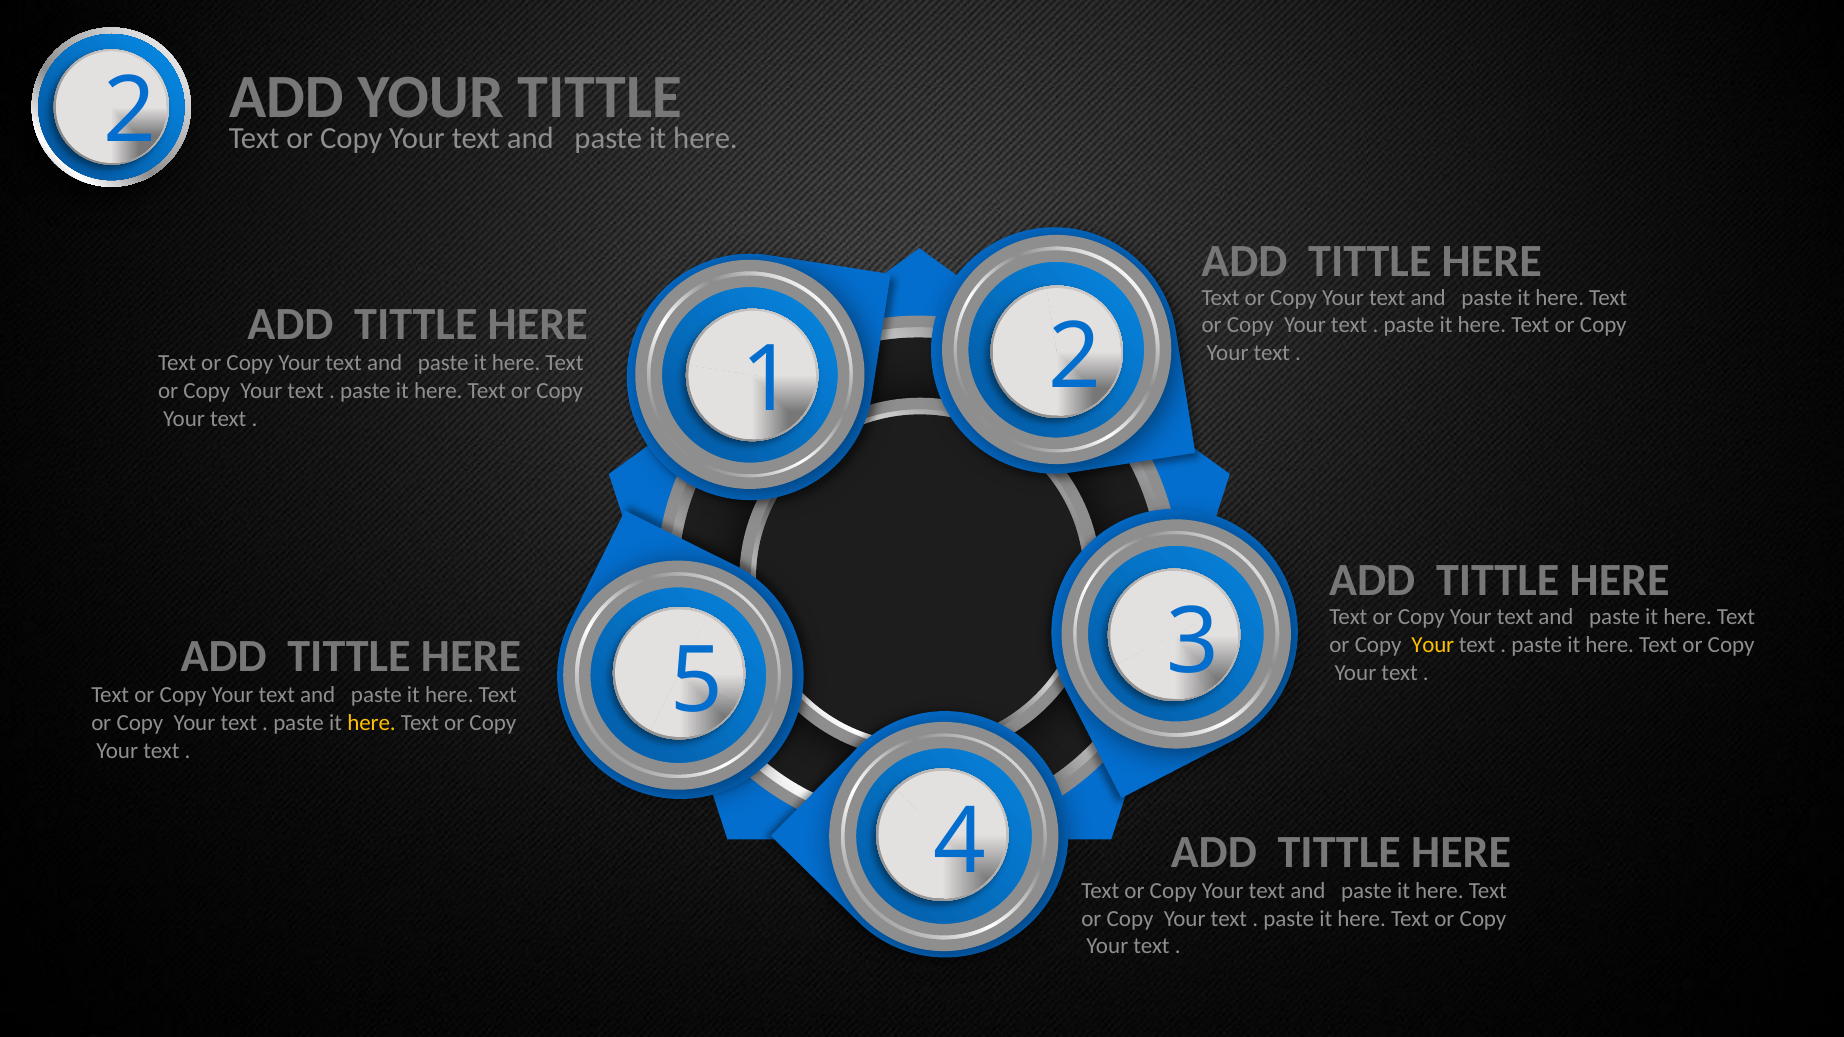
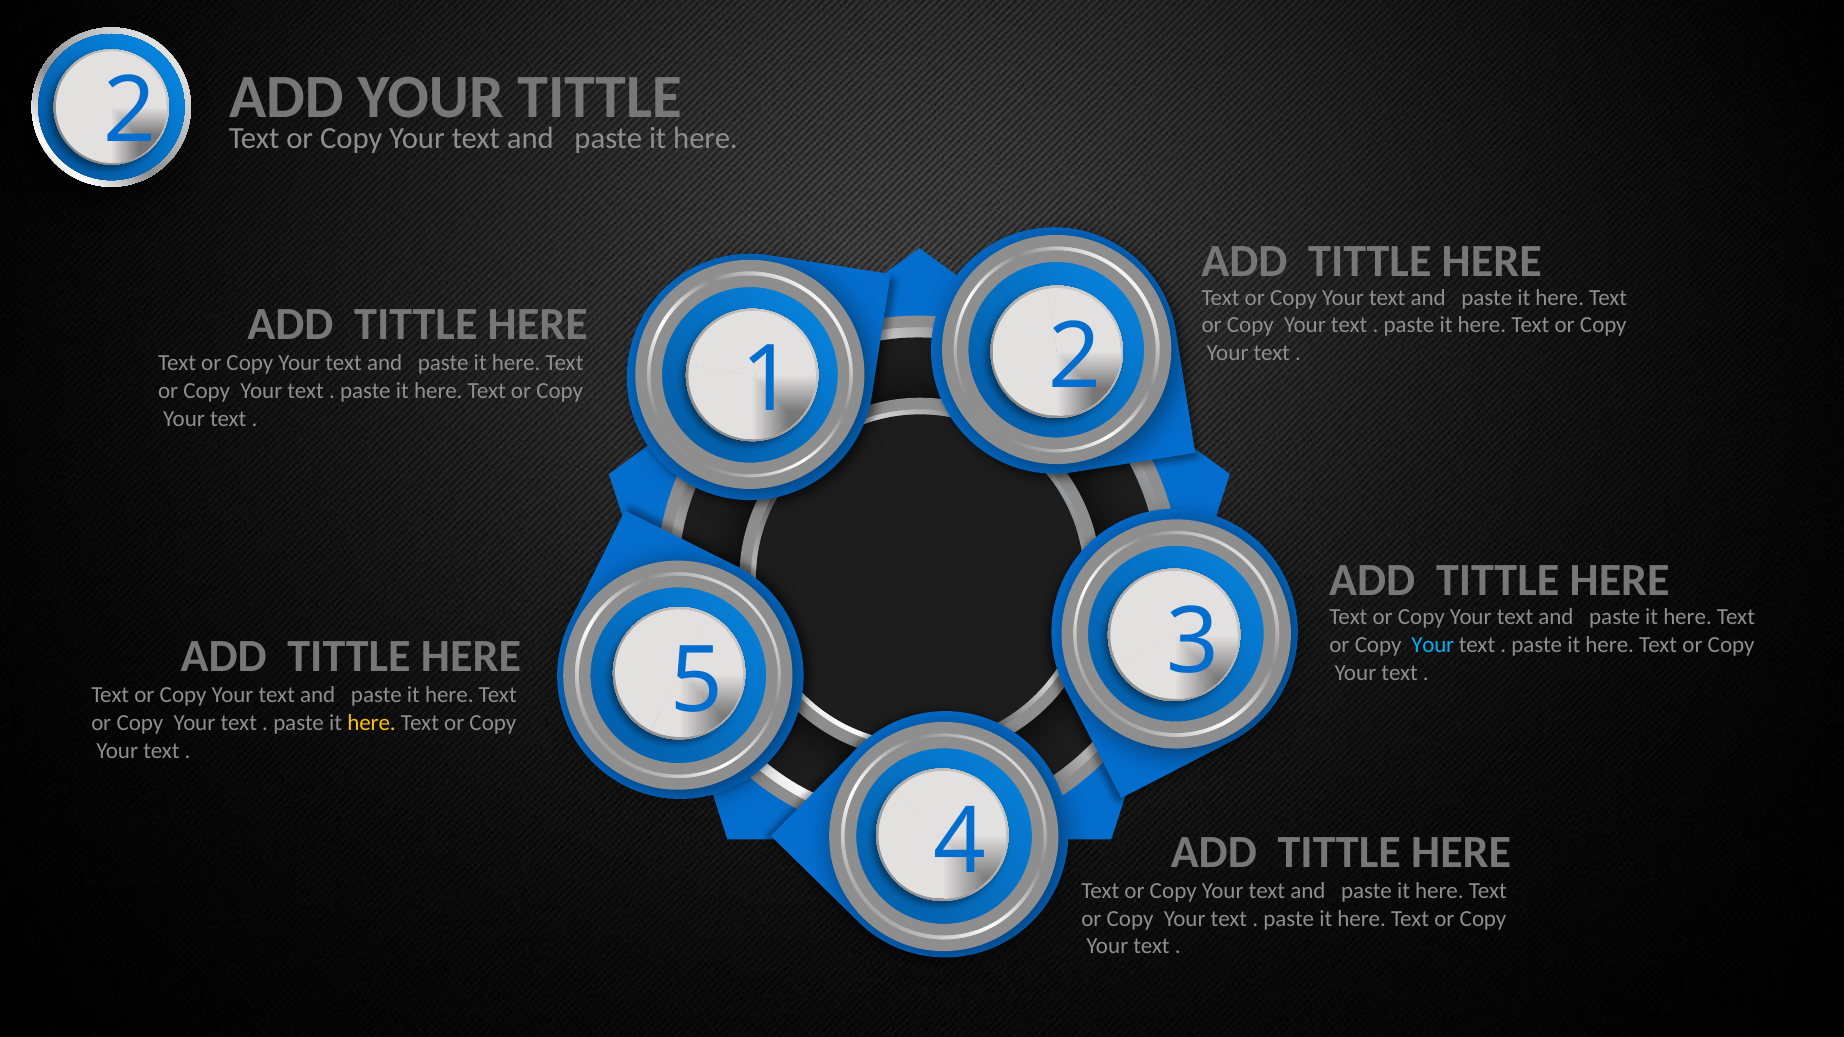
Your at (1433, 645) colour: yellow -> light blue
